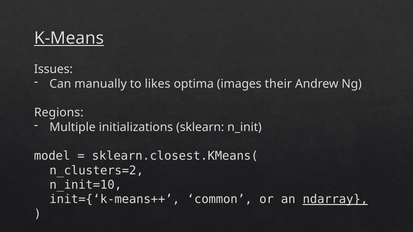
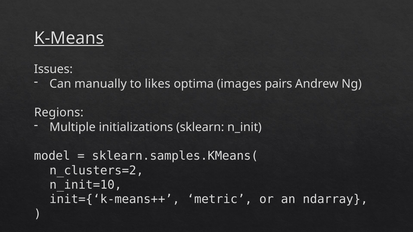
their: their -> pairs
sklearn.closest.KMeans(: sklearn.closest.KMeans( -> sklearn.samples.KMeans(
common: common -> metric
ndarray underline: present -> none
